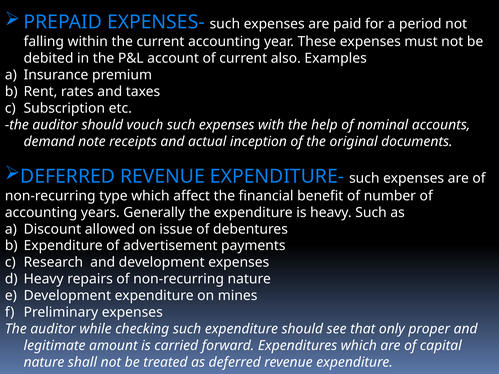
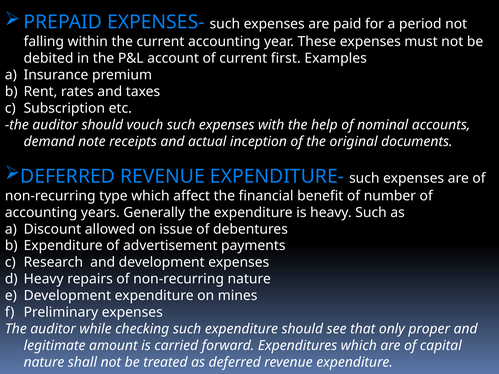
also: also -> first
